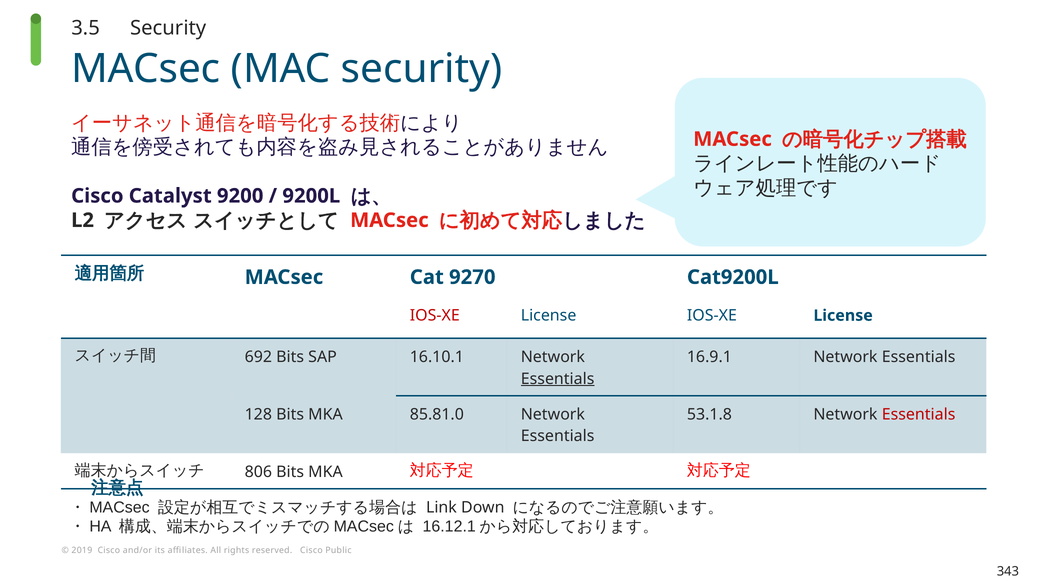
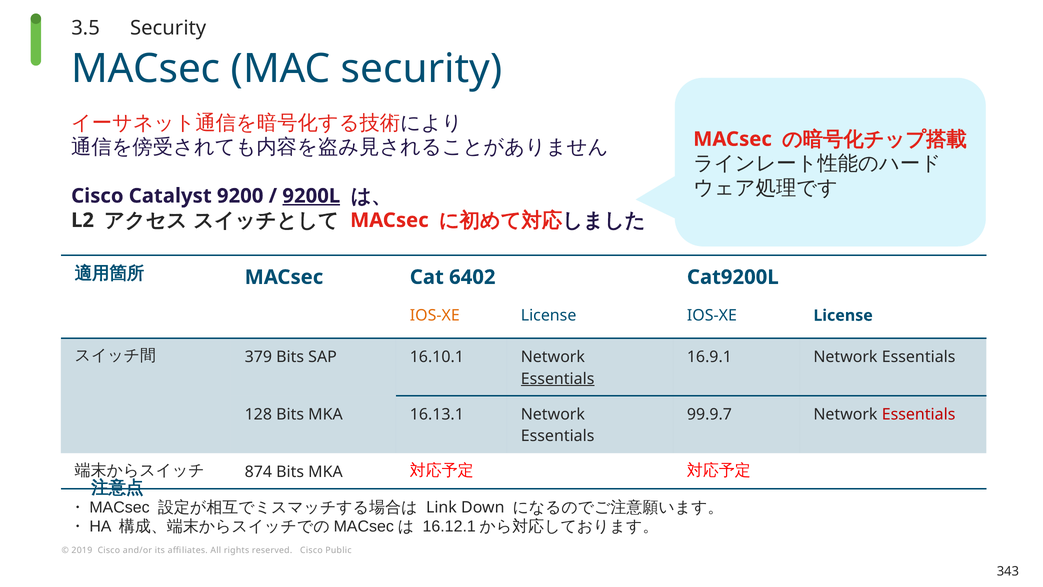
9200L underline: none -> present
9270: 9270 -> 6402
IOS-XE at (435, 315) colour: red -> orange
692: 692 -> 379
85.81.0: 85.81.0 -> 16.13.1
53.1.8: 53.1.8 -> 99.9.7
806: 806 -> 874
